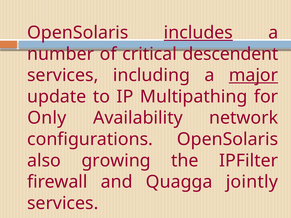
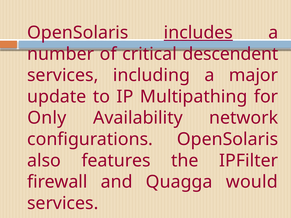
major underline: present -> none
growing: growing -> features
jointly: jointly -> would
